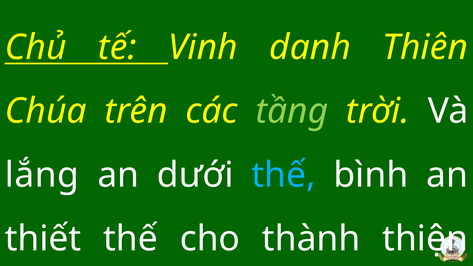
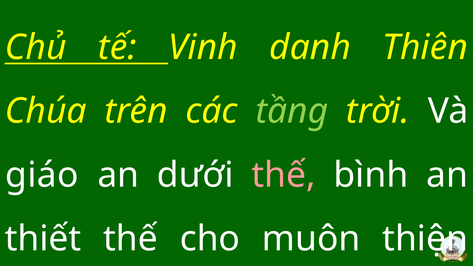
lắng: lắng -> giáo
thế at (284, 175) colour: light blue -> pink
thành: thành -> muôn
